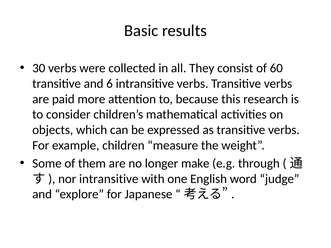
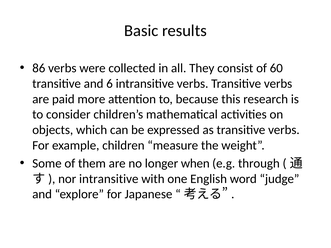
30: 30 -> 86
make: make -> when
